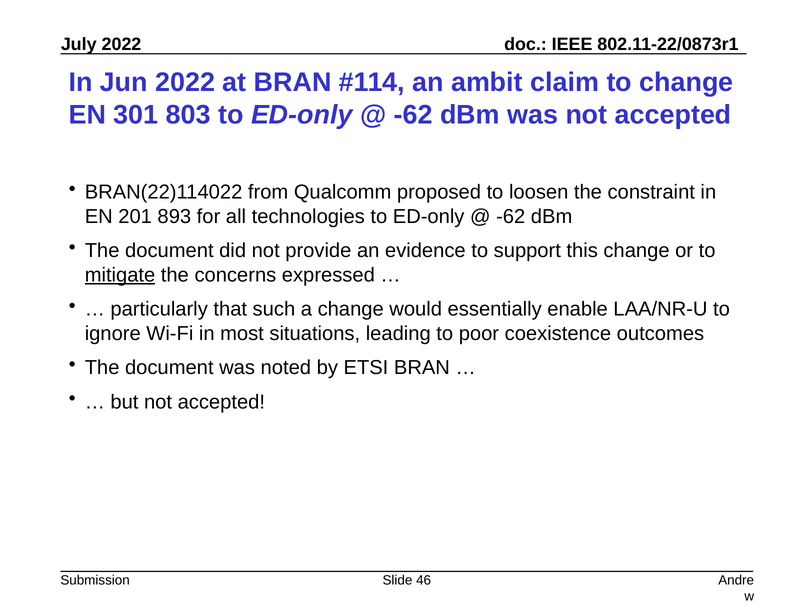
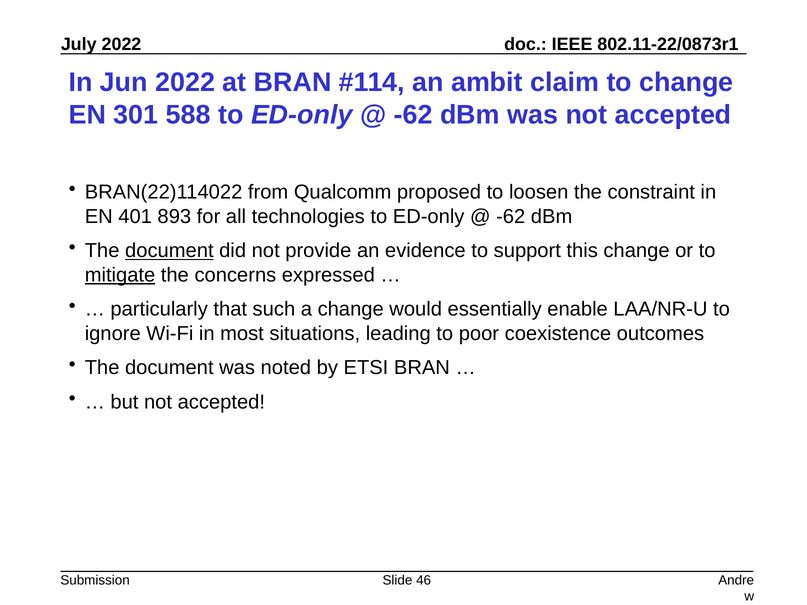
803: 803 -> 588
201: 201 -> 401
document at (169, 251) underline: none -> present
